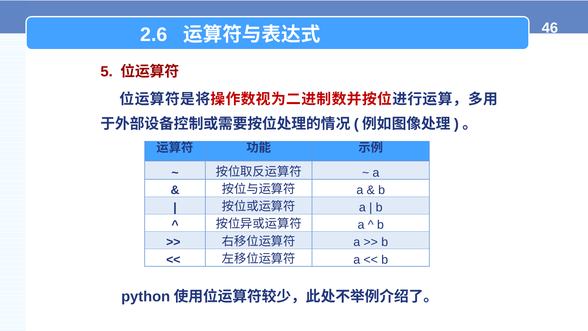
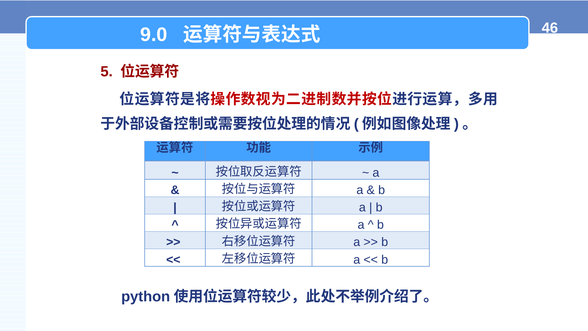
2.6: 2.6 -> 9.0
